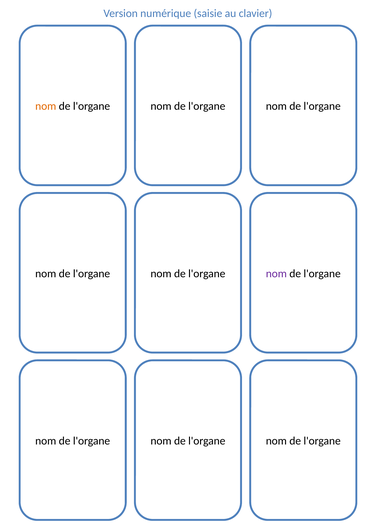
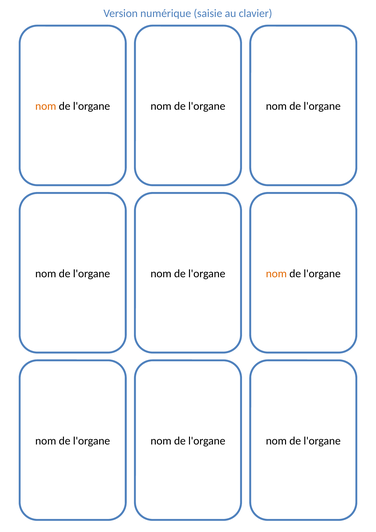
nom at (276, 273) colour: purple -> orange
